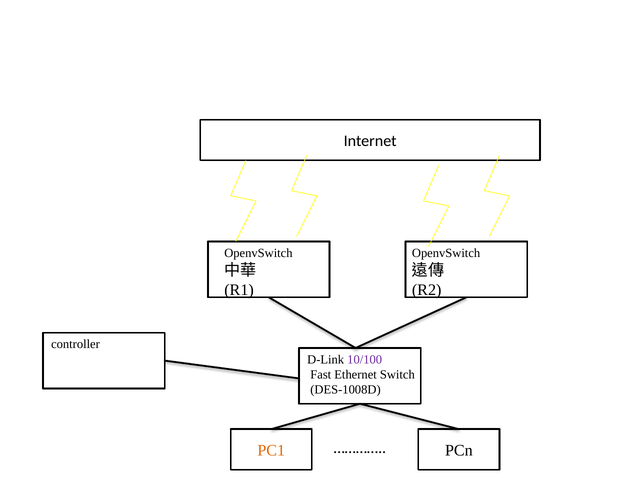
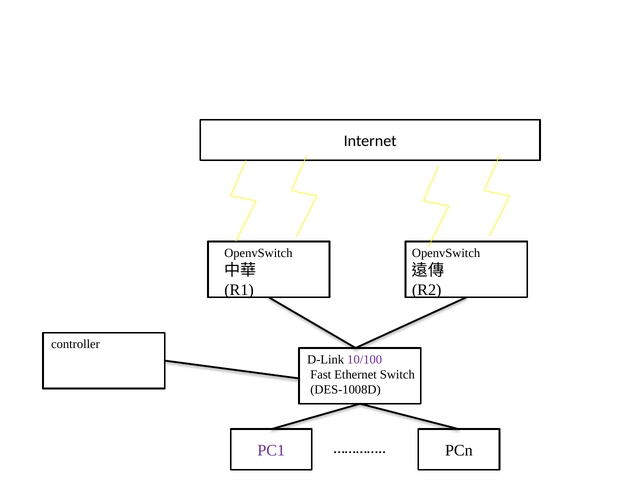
PC1 colour: orange -> purple
